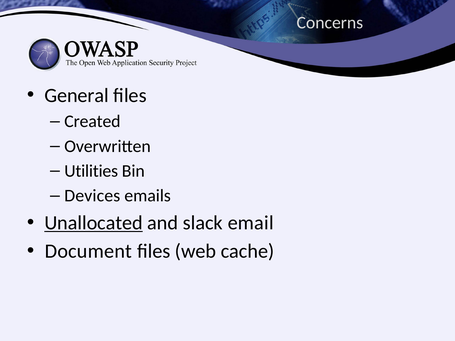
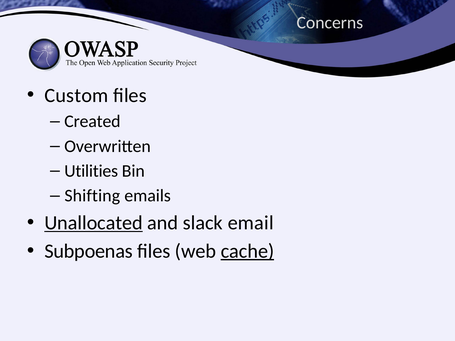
General: General -> Custom
Devices: Devices -> Shifting
Document: Document -> Subpoenas
cache underline: none -> present
